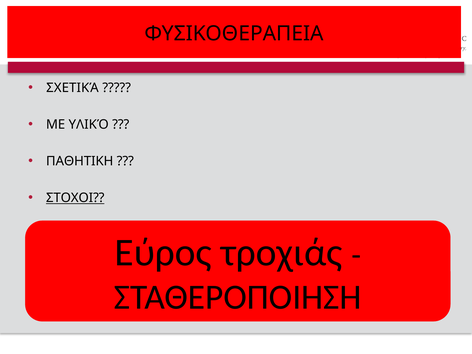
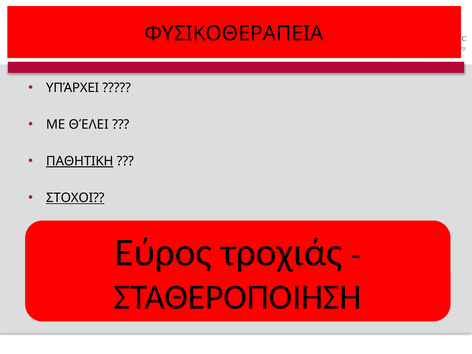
ΣΧΕΤΙΚΆ: ΣΧΕΤΙΚΆ -> ΥΠΆΡΧΕΙ
ΥΛΙΚΌ: ΥΛΙΚΌ -> ΘΈΛΕΙ
ΠΑΘΗΤΙΚΗ underline: none -> present
